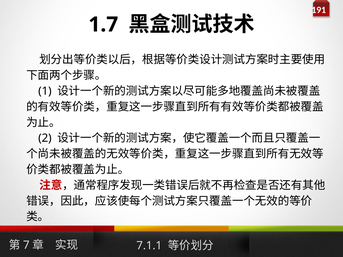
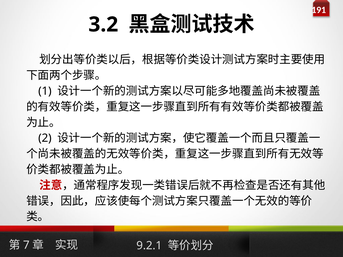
1.7: 1.7 -> 3.2
7.1.1: 7.1.1 -> 9.2.1
